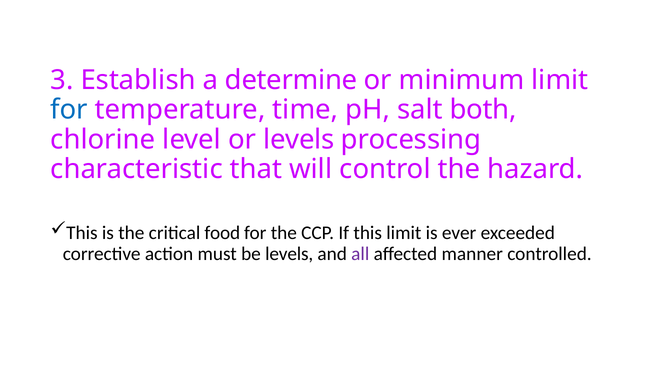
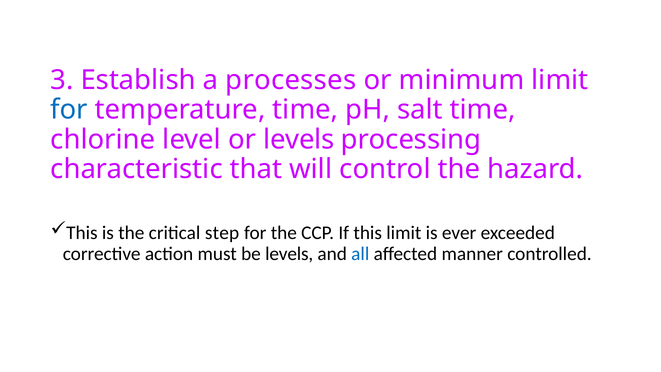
determine: determine -> processes
salt both: both -> time
food: food -> step
all colour: purple -> blue
